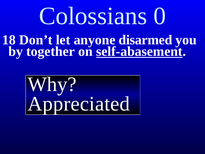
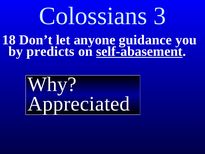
0: 0 -> 3
disarmed: disarmed -> guidance
together: together -> predicts
